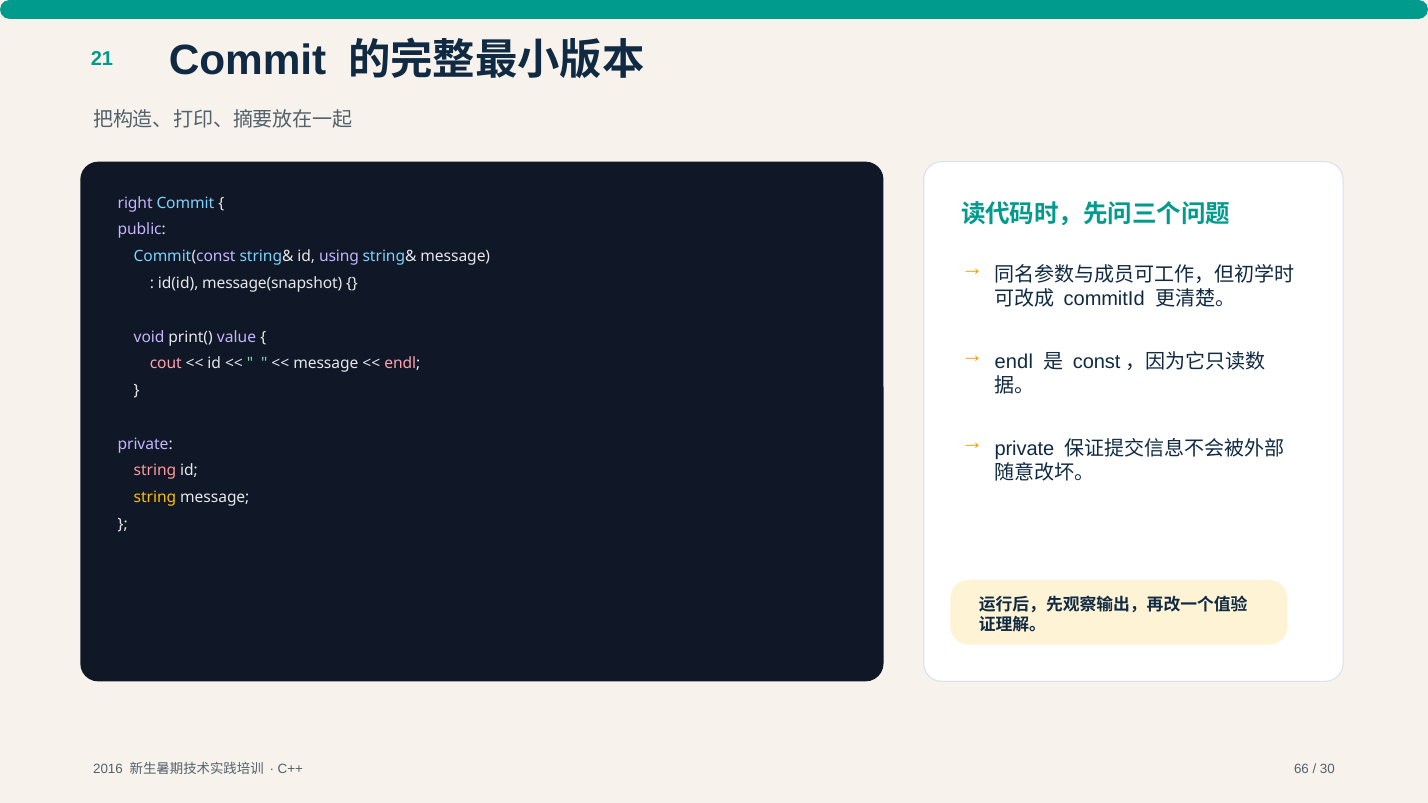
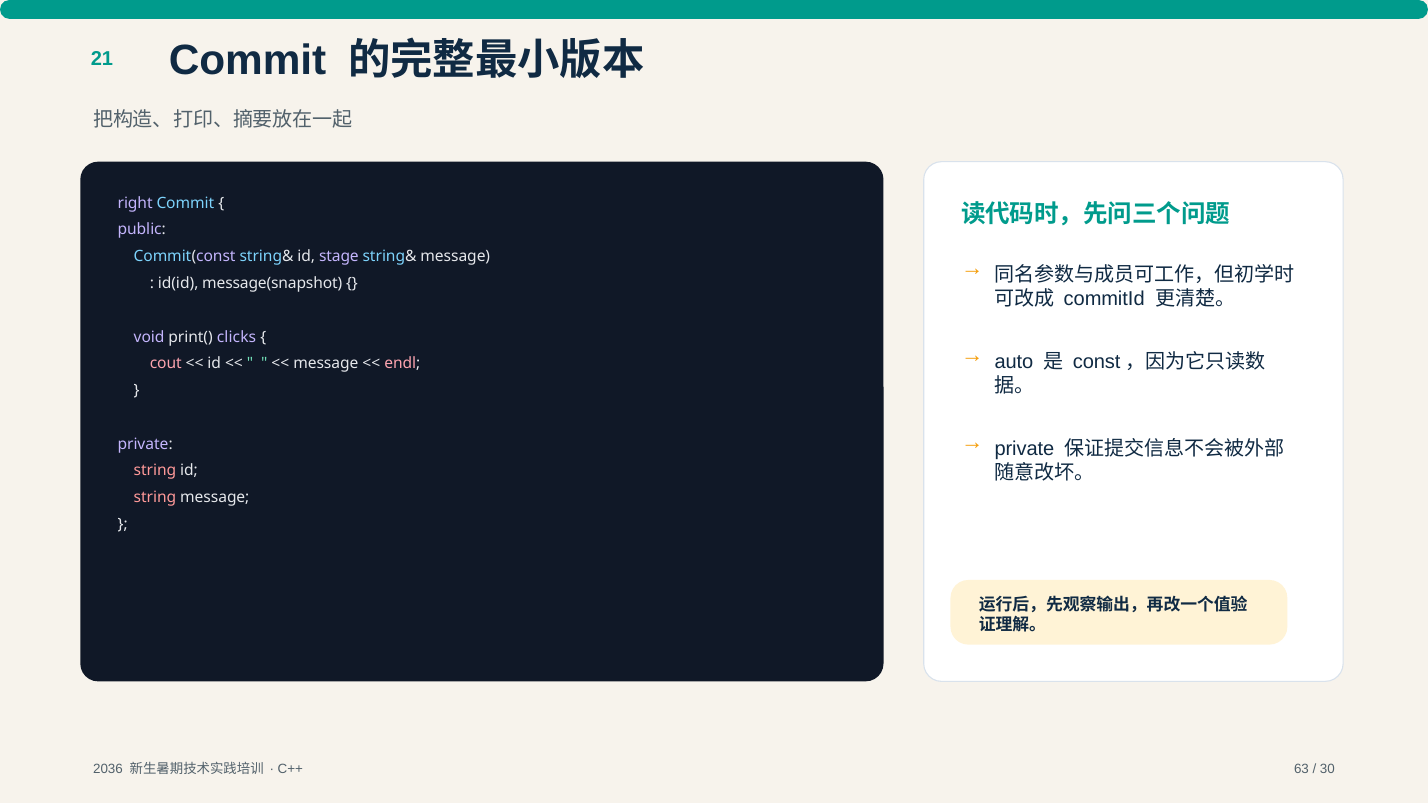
using: using -> stage
value: value -> clicks
endl at (1014, 362): endl -> auto
string at (155, 498) colour: yellow -> pink
2016: 2016 -> 2036
66: 66 -> 63
